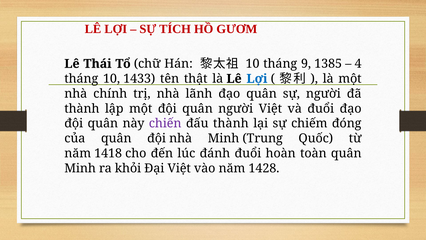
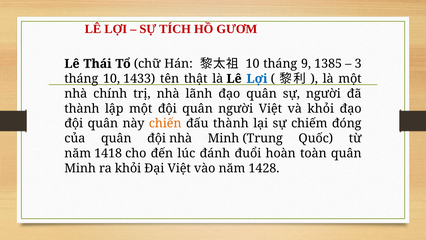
4: 4 -> 3
và đuổi: đuổi -> khỏi
chiến colour: purple -> orange
